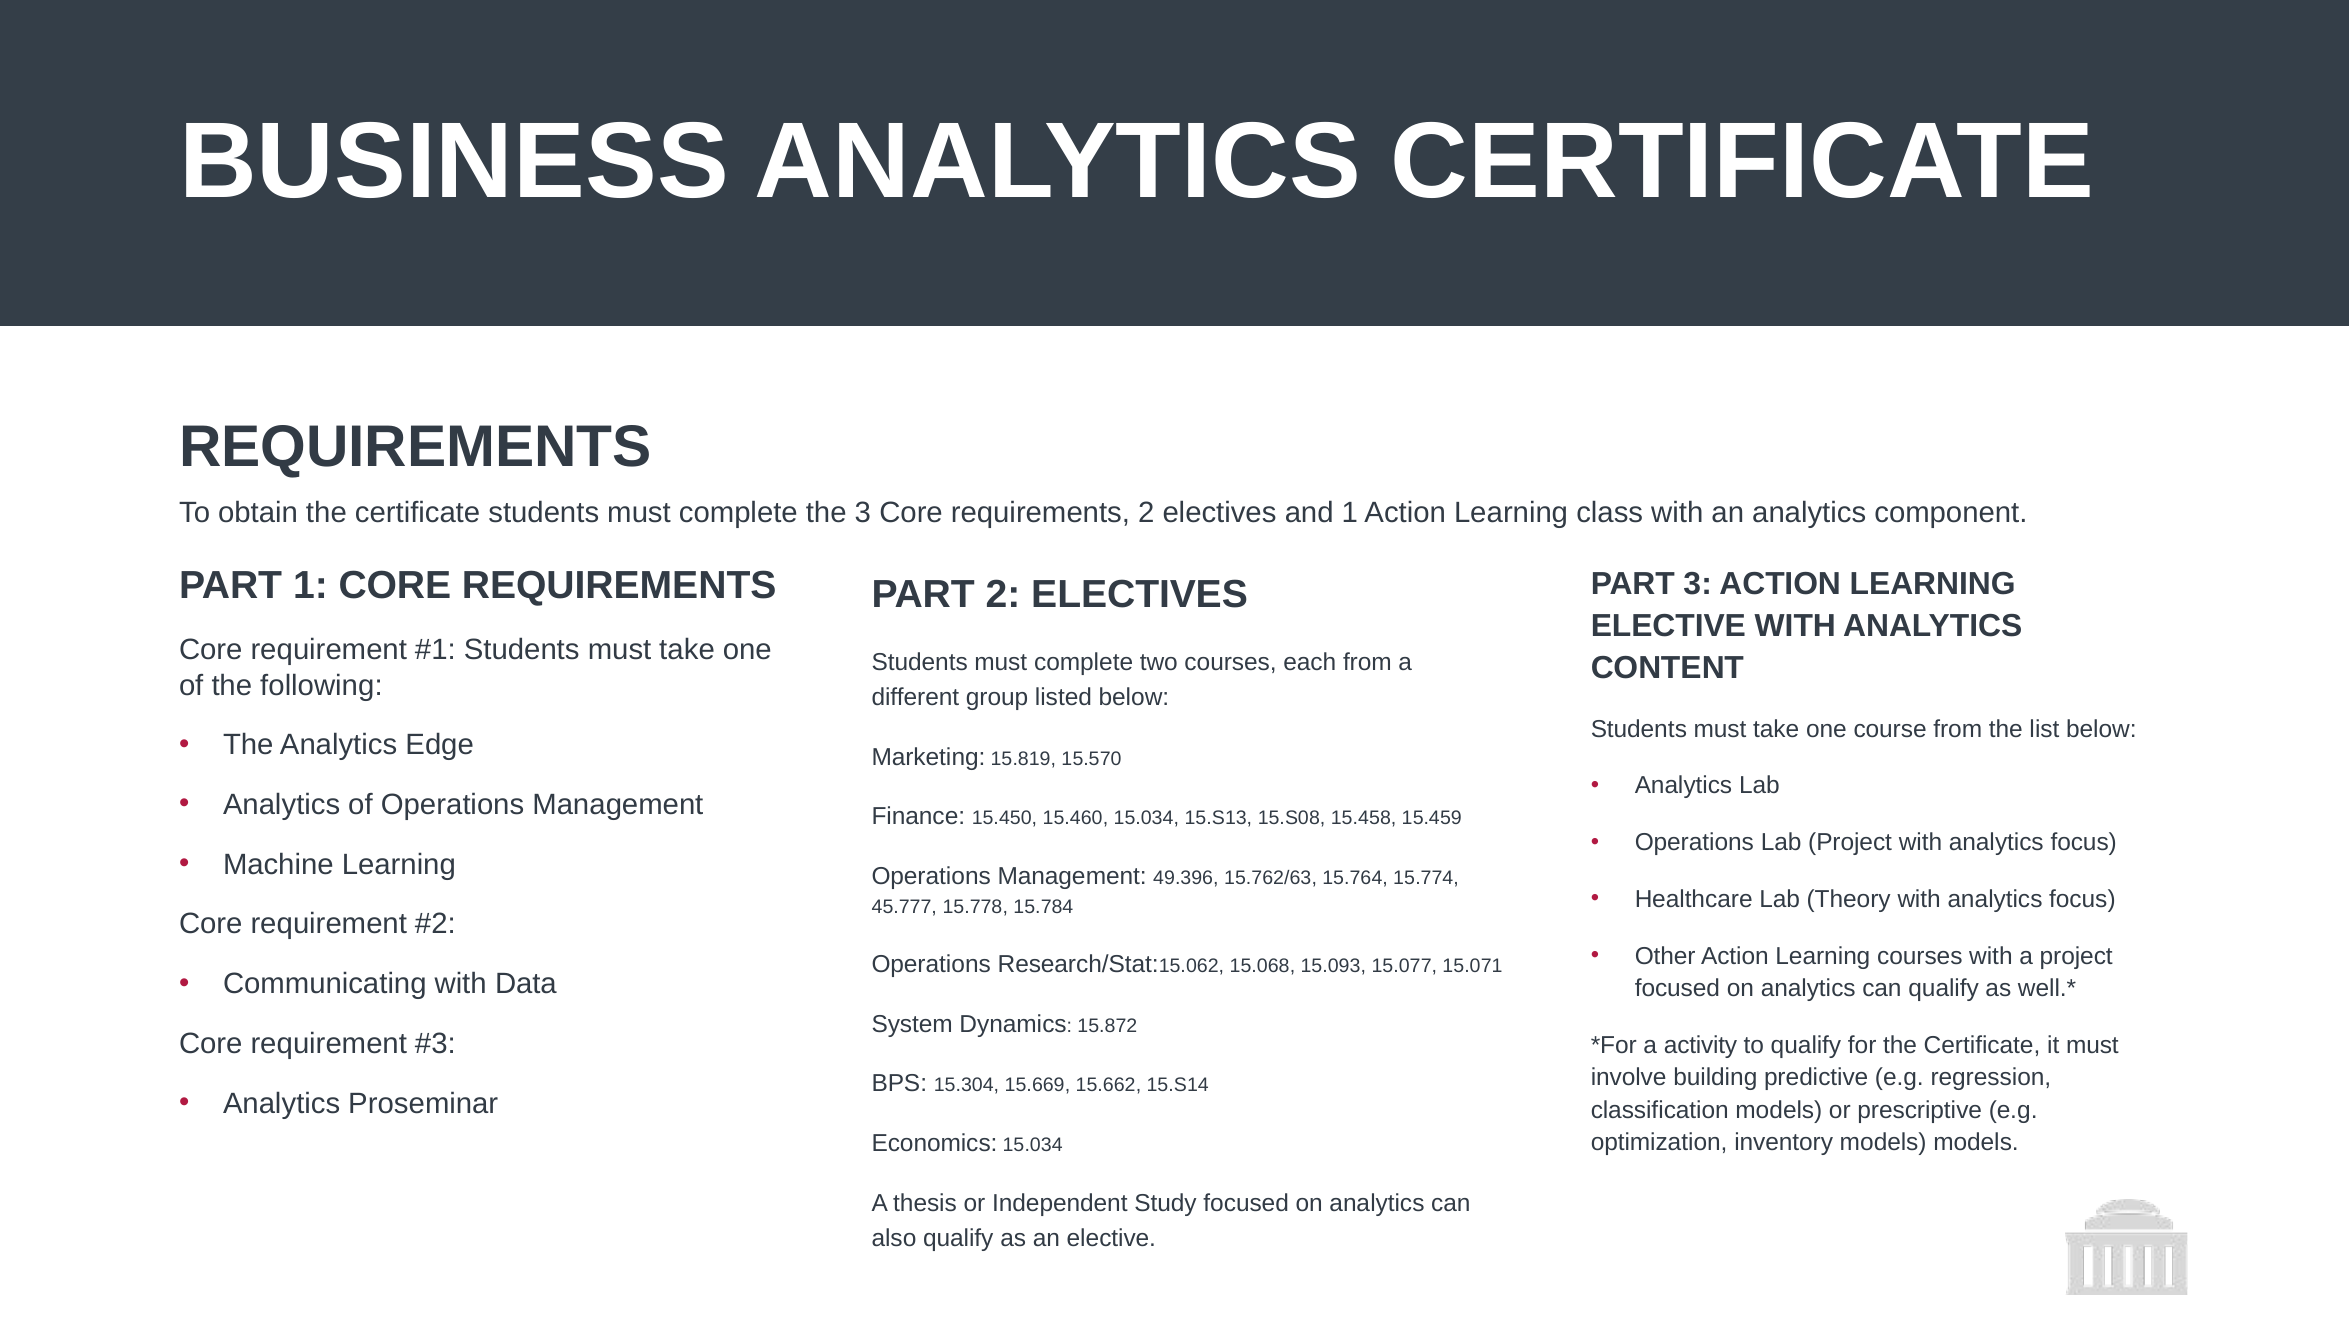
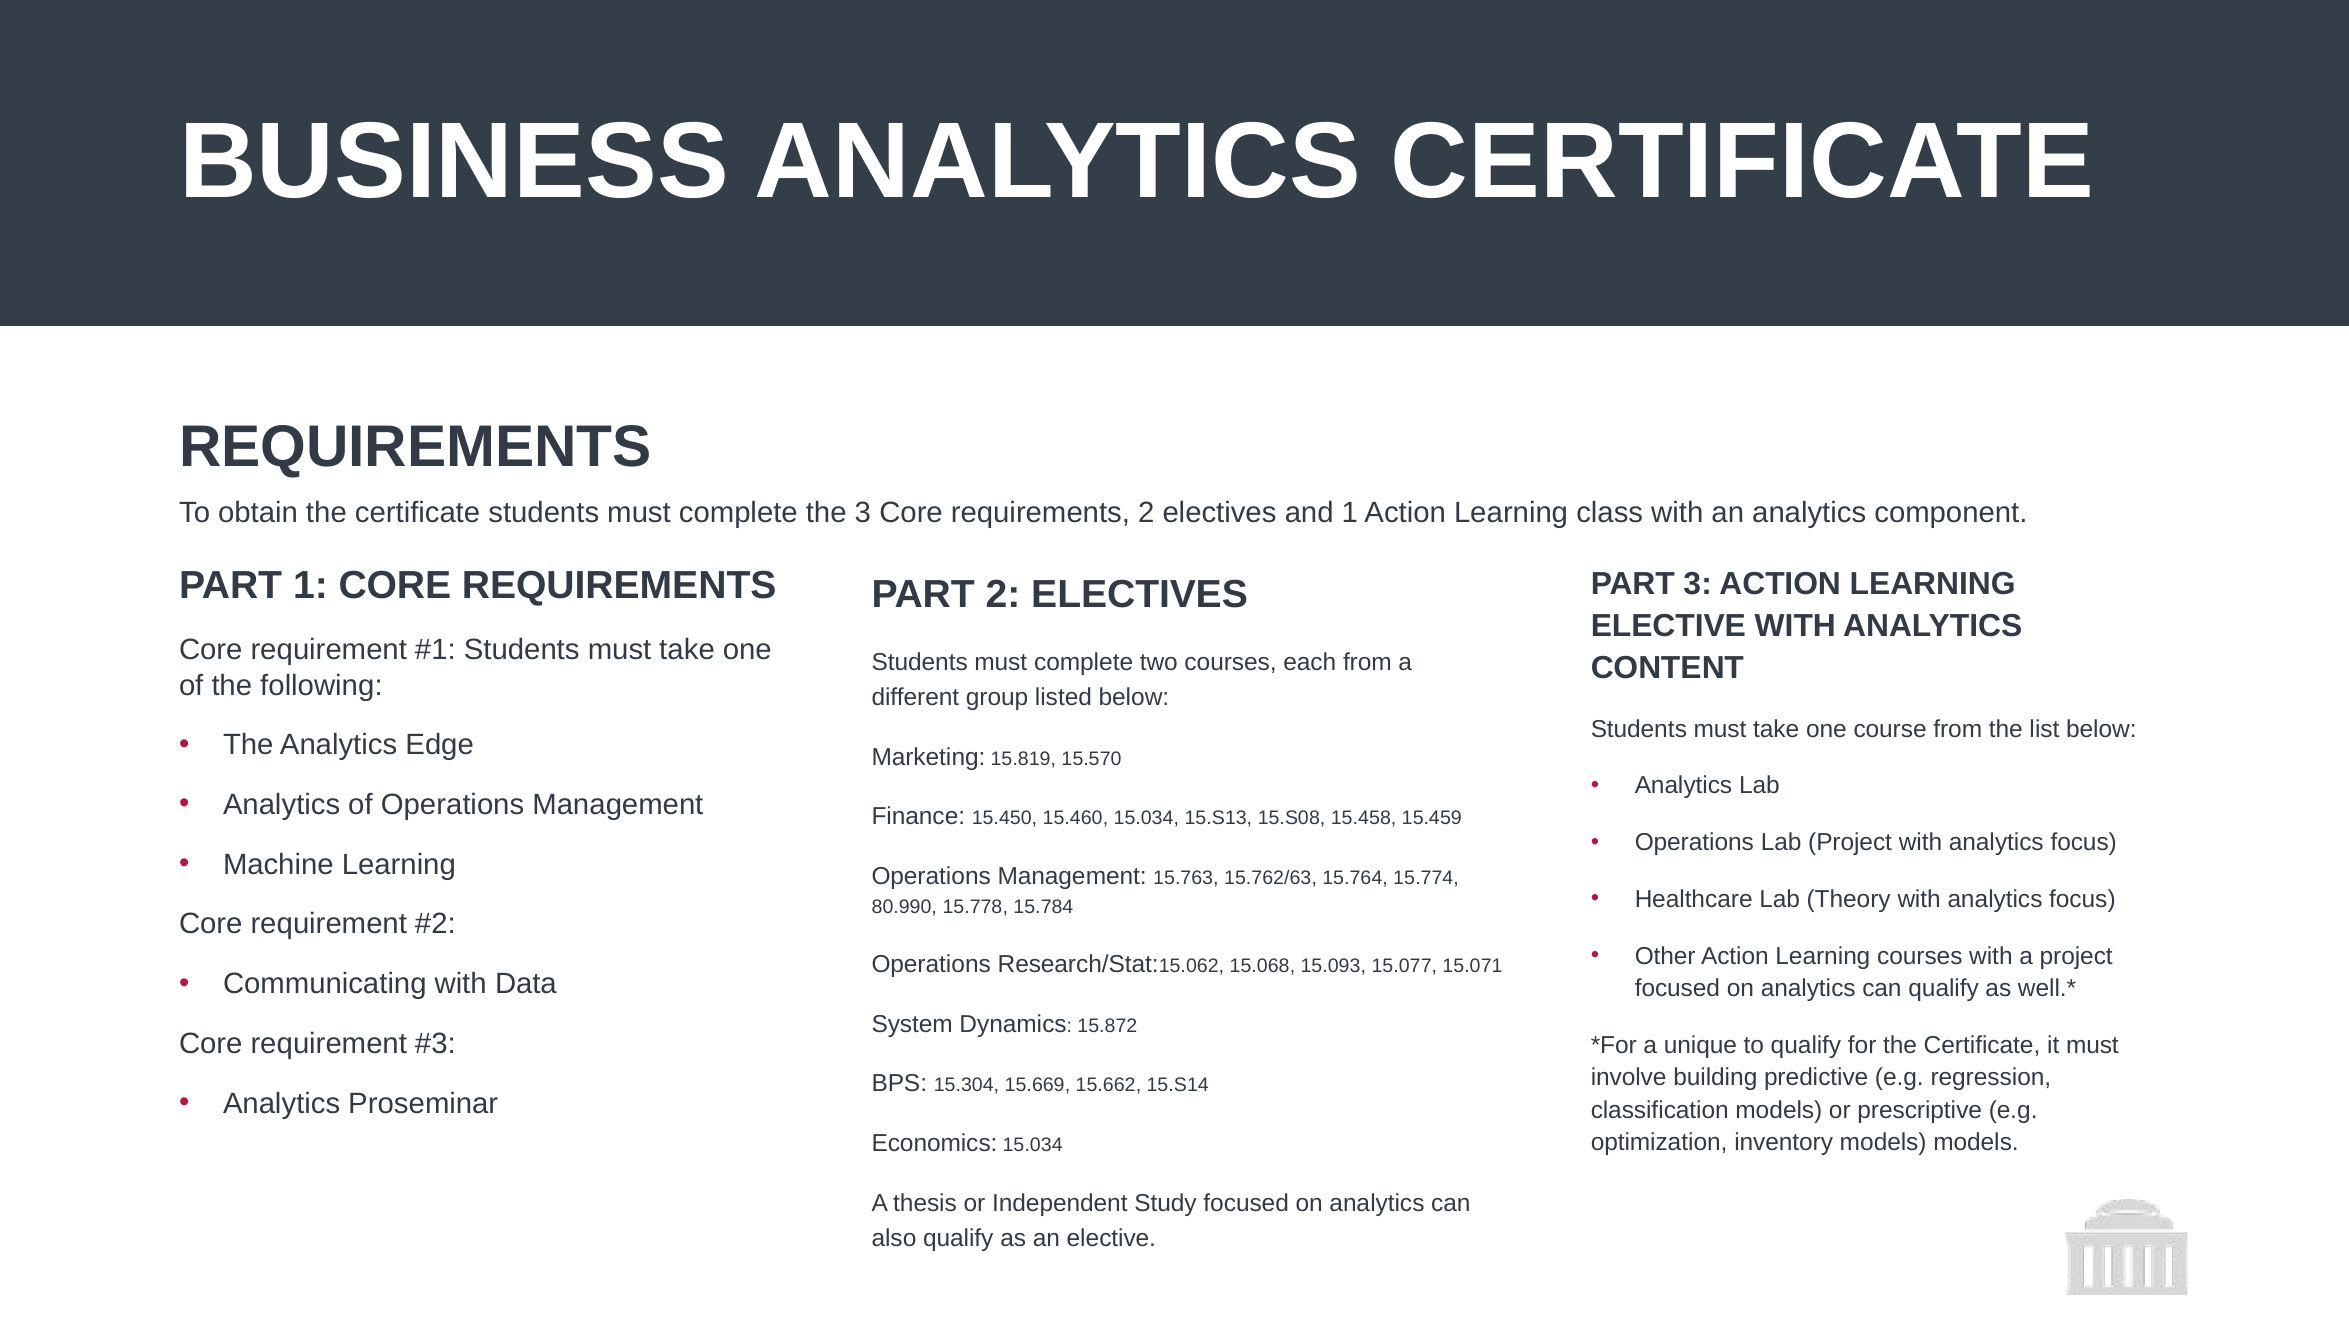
49.396: 49.396 -> 15.763
45.777: 45.777 -> 80.990
activity: activity -> unique
